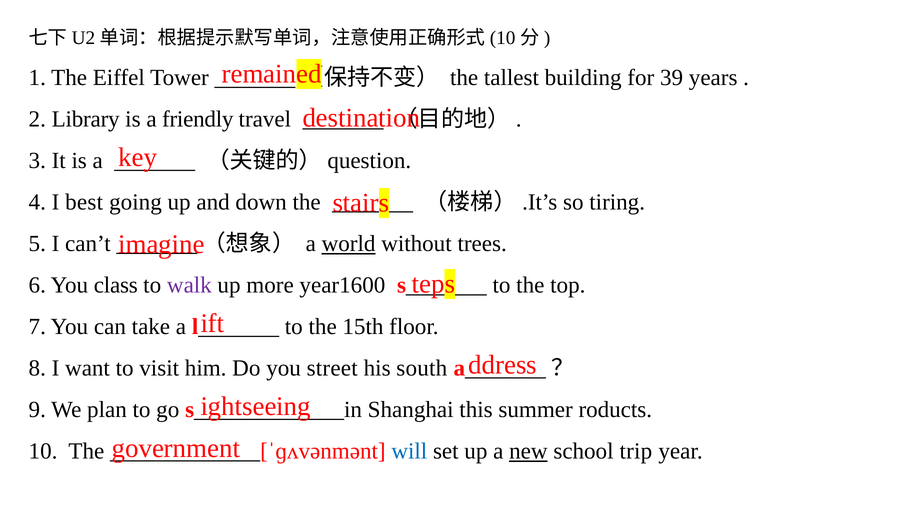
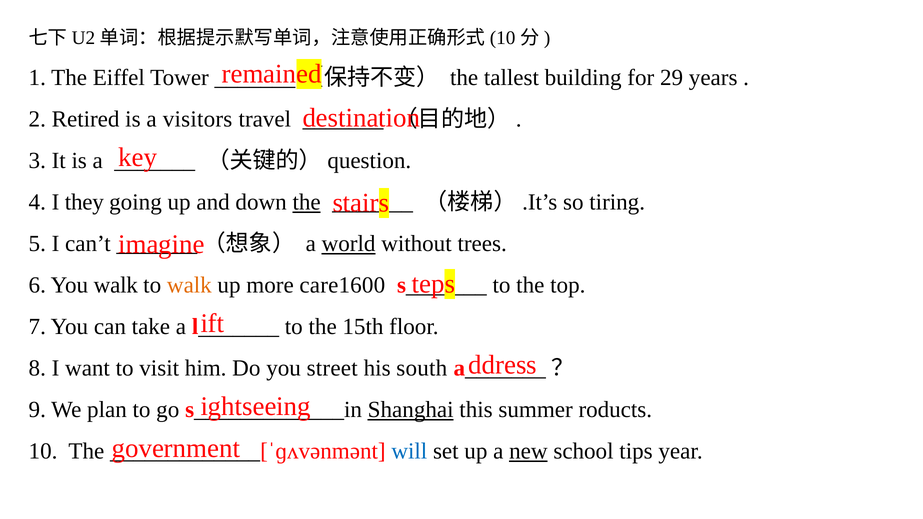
39: 39 -> 29
Library: Library -> Retired
friendly: friendly -> visitors
best: best -> they
the at (307, 202) underline: none -> present
You class: class -> walk
walk at (189, 285) colour: purple -> orange
year1600: year1600 -> care1600
Shanghai underline: none -> present
trip: trip -> tips
